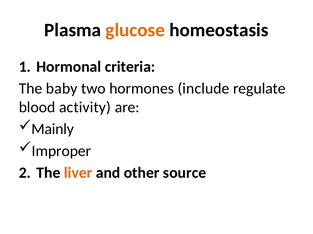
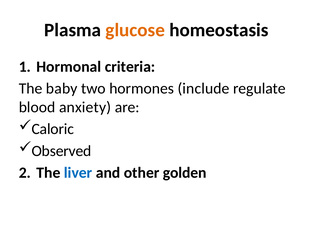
activity: activity -> anxiety
Mainly: Mainly -> Caloric
Improper: Improper -> Observed
liver colour: orange -> blue
source: source -> golden
